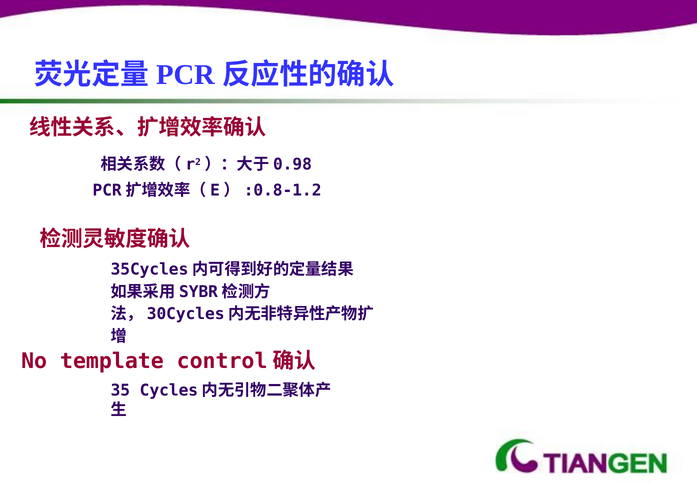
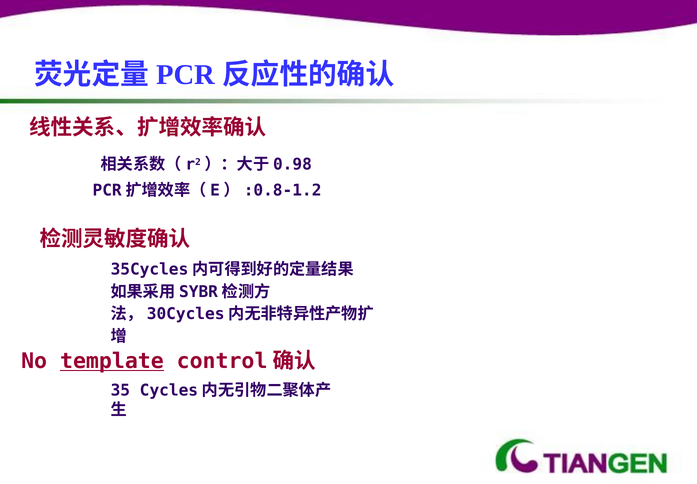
template underline: none -> present
